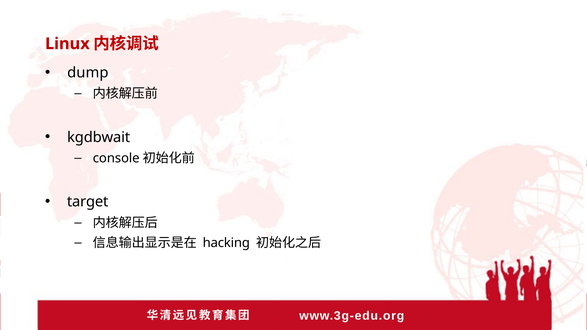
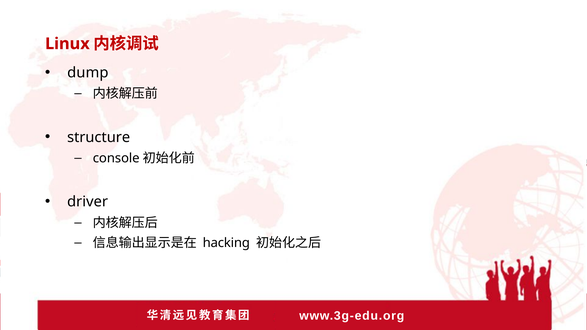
kgdbwait: kgdbwait -> structure
target: target -> driver
